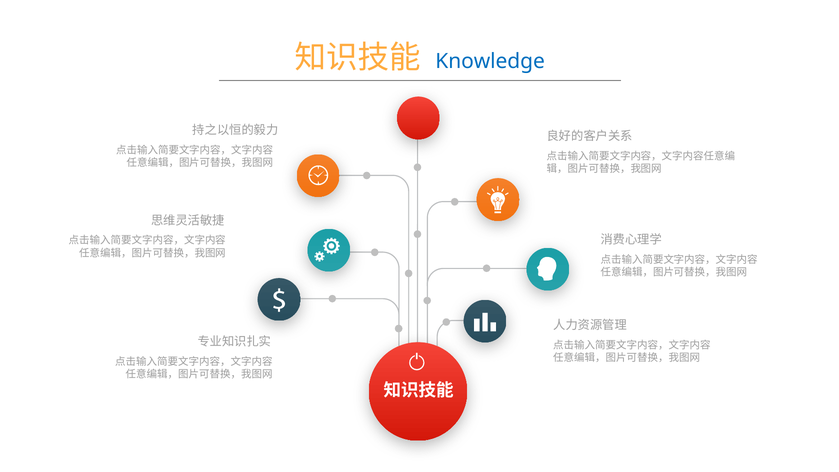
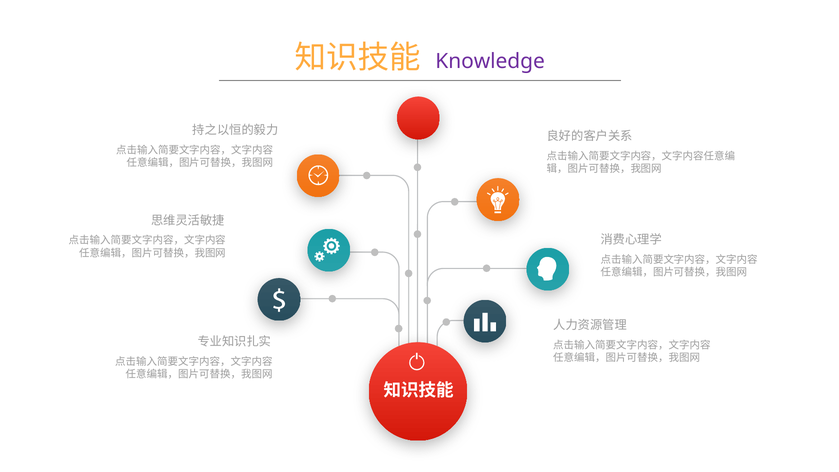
Knowledge colour: blue -> purple
